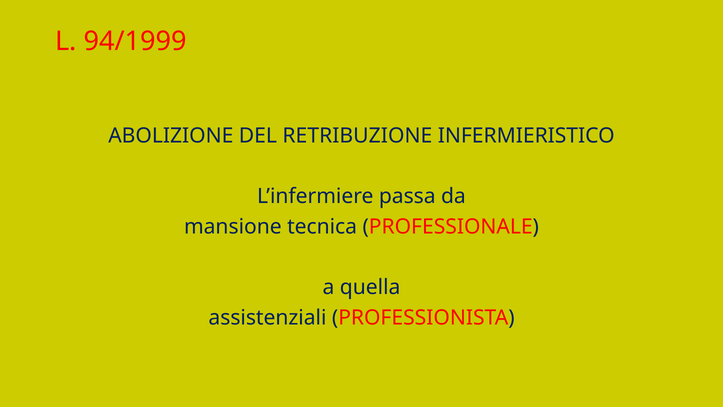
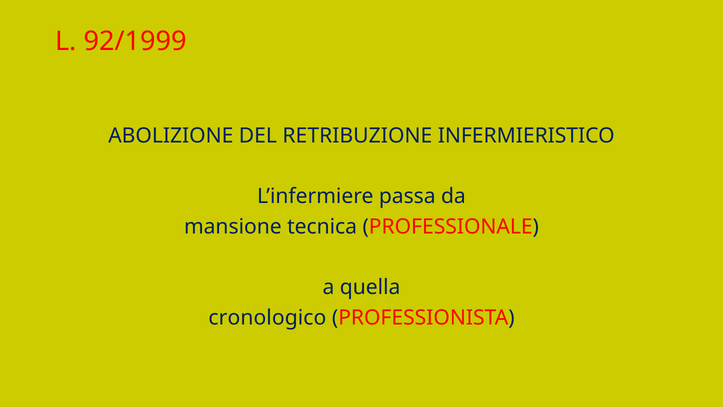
94/1999: 94/1999 -> 92/1999
assistenziali: assistenziali -> cronologico
